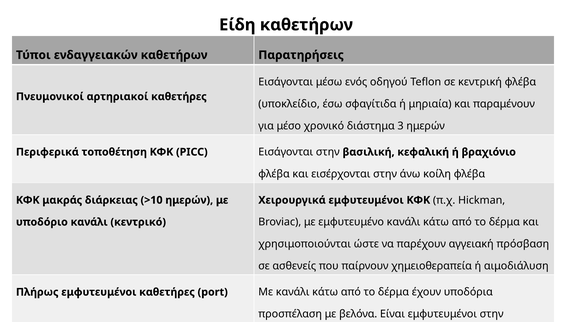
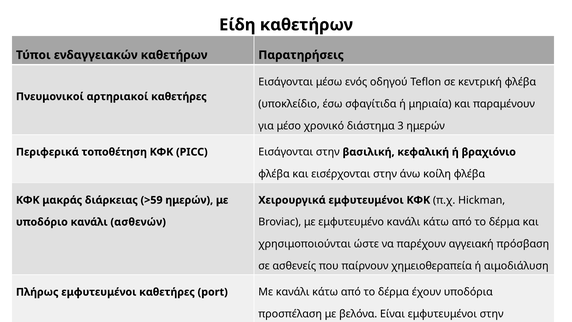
>10: >10 -> >59
κεντρικό: κεντρικό -> ασθενών
